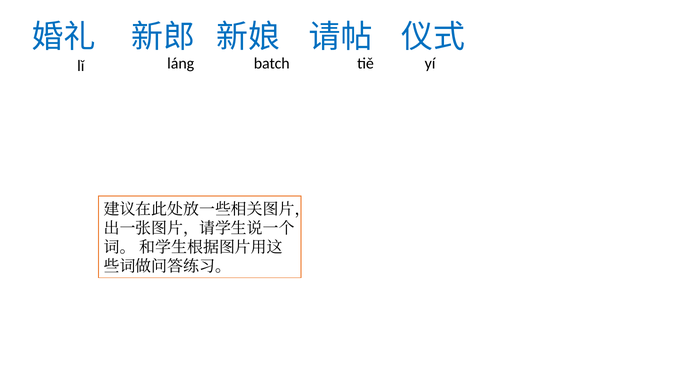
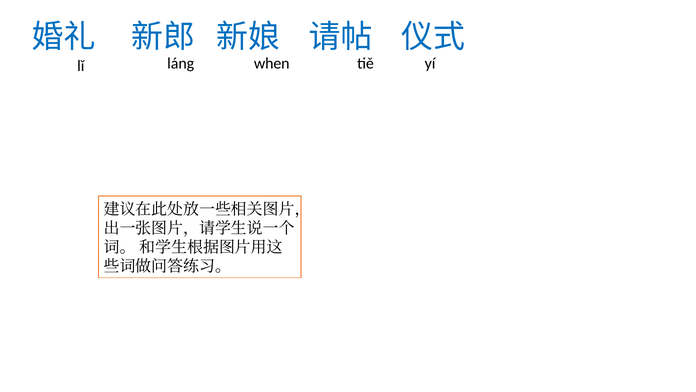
batch: batch -> when
